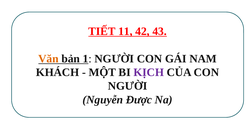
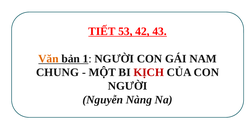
11: 11 -> 53
KHÁCH: KHÁCH -> CHUNG
KỊCH colour: purple -> red
Được: Được -> Nàng
